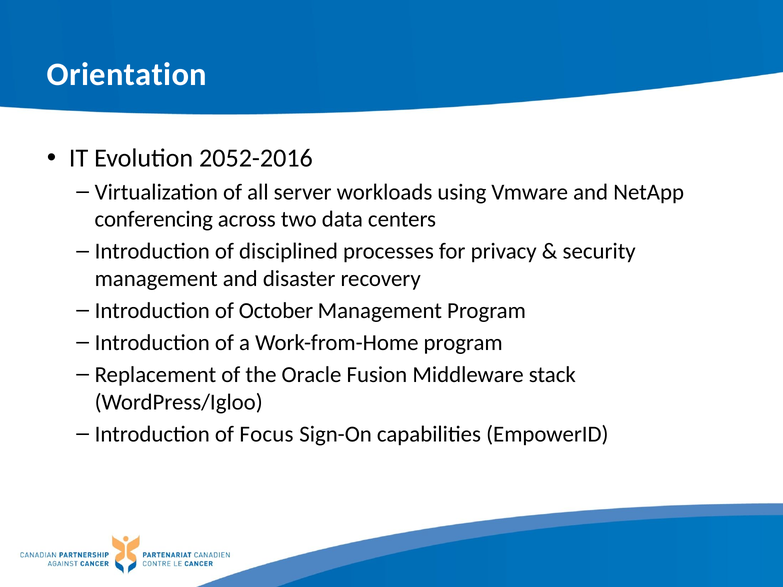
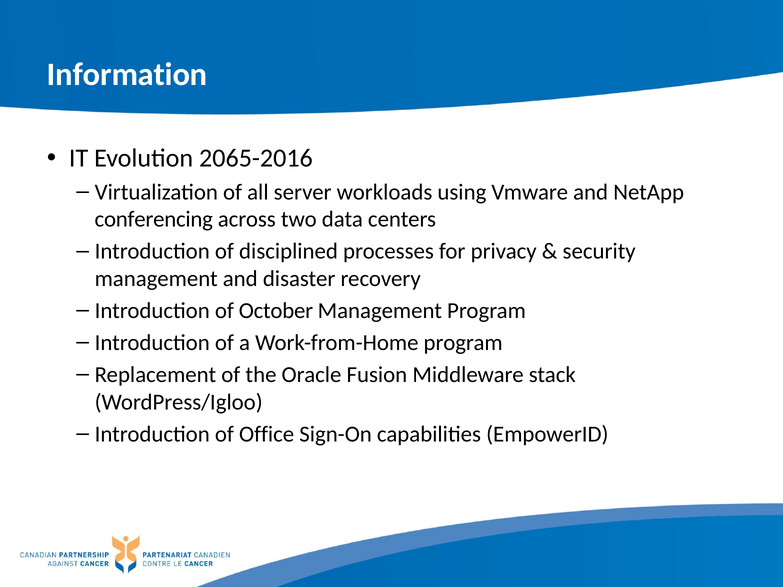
Orientation: Orientation -> Information
2052-2016: 2052-2016 -> 2065-2016
Focus: Focus -> Office
